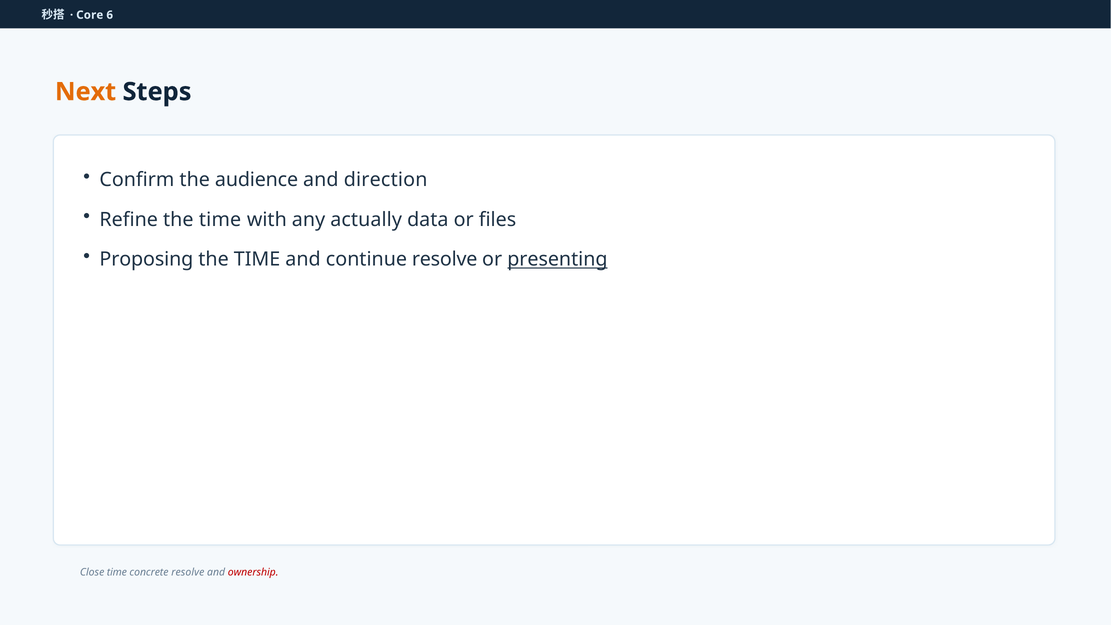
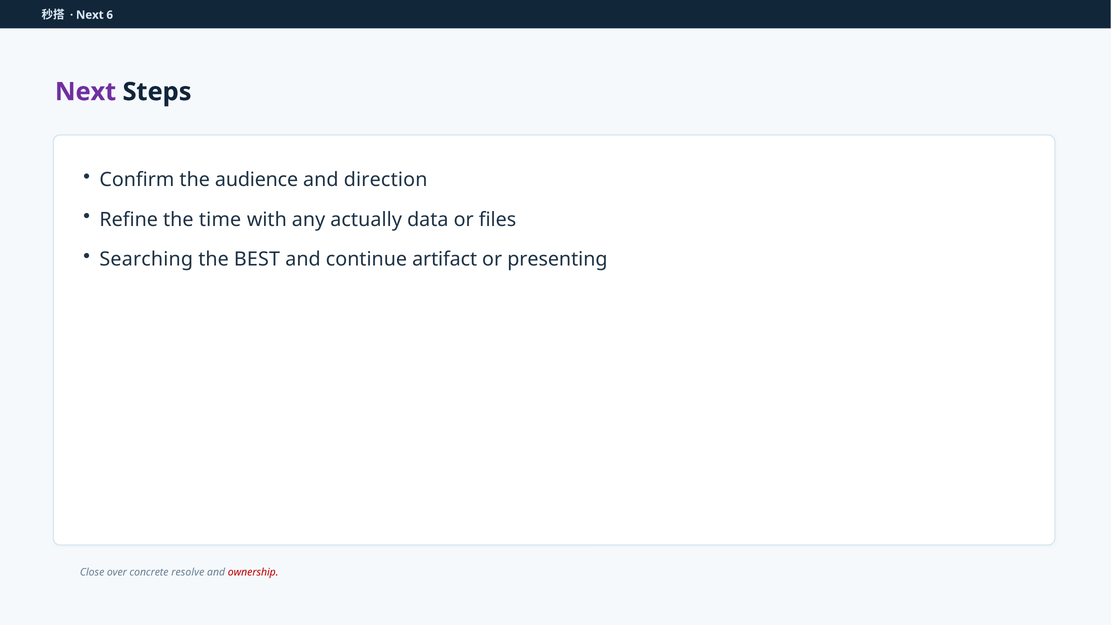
Core at (90, 15): Core -> Next
Next at (86, 92) colour: orange -> purple
Proposing: Proposing -> Searching
TIME at (257, 259): TIME -> BEST
continue resolve: resolve -> artifact
presenting underline: present -> none
Close time: time -> over
